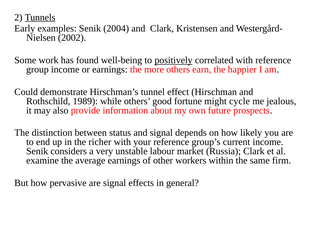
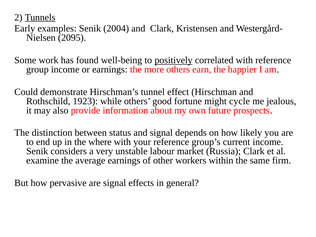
2002: 2002 -> 2095
1989: 1989 -> 1923
richer: richer -> where
